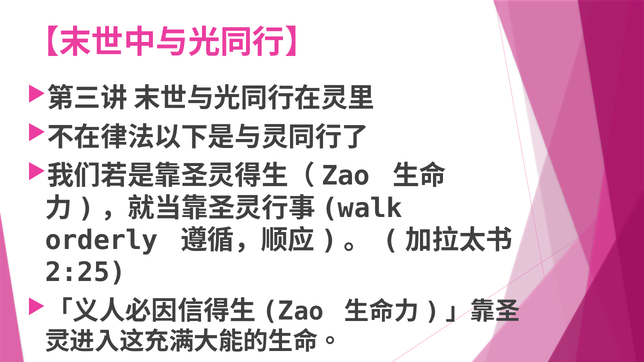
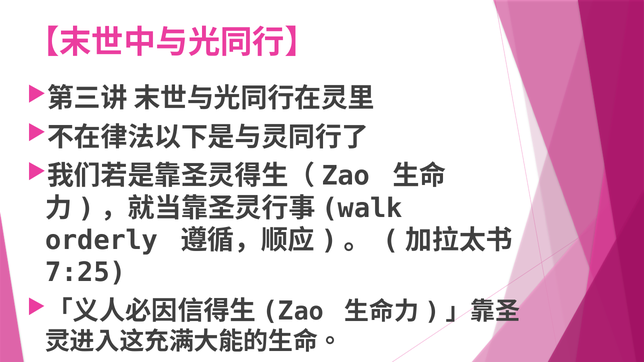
2:25: 2:25 -> 7:25
